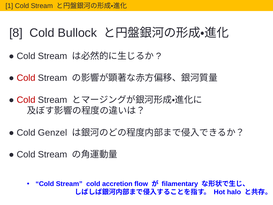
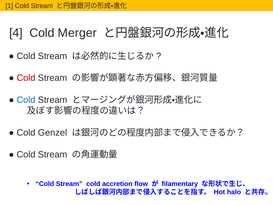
8: 8 -> 4
Bullock: Bullock -> Merger
Cold at (26, 100) colour: red -> blue
